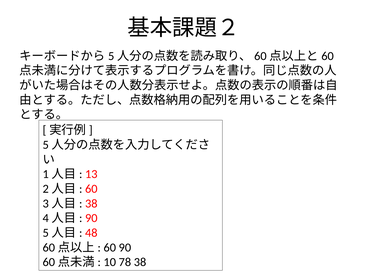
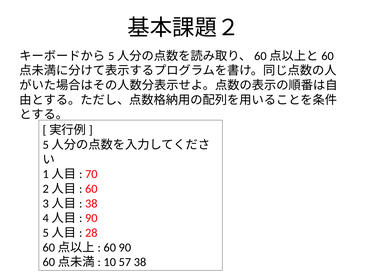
13: 13 -> 70
48: 48 -> 28
78: 78 -> 57
